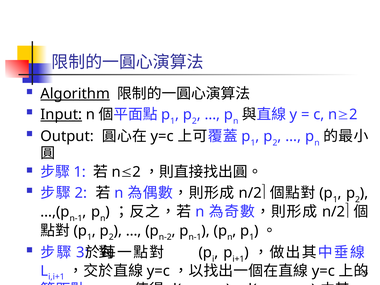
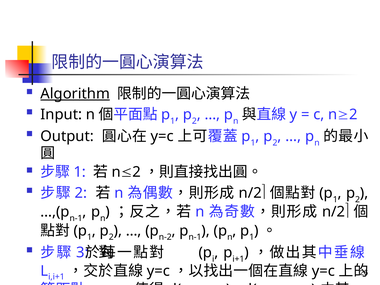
Input underline: present -> none
